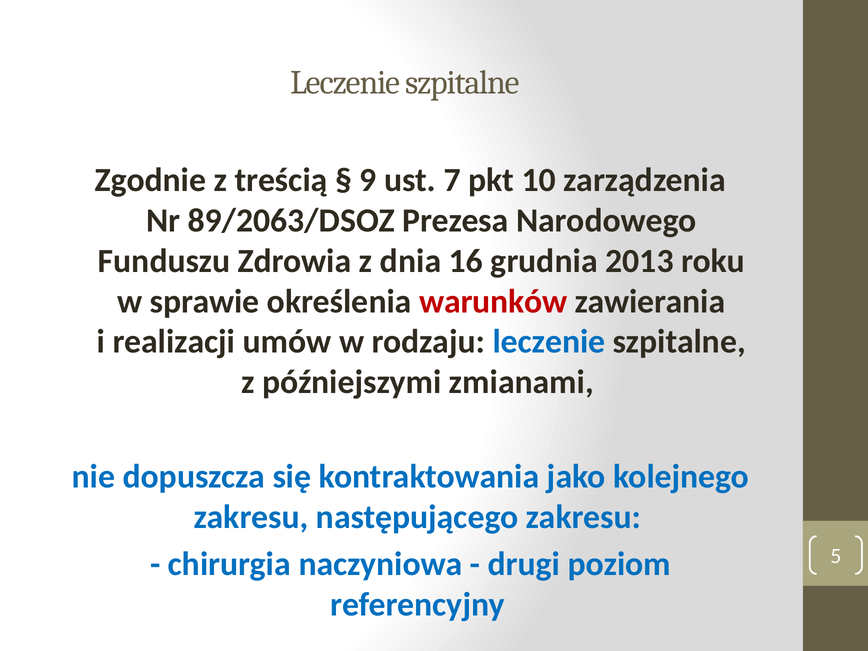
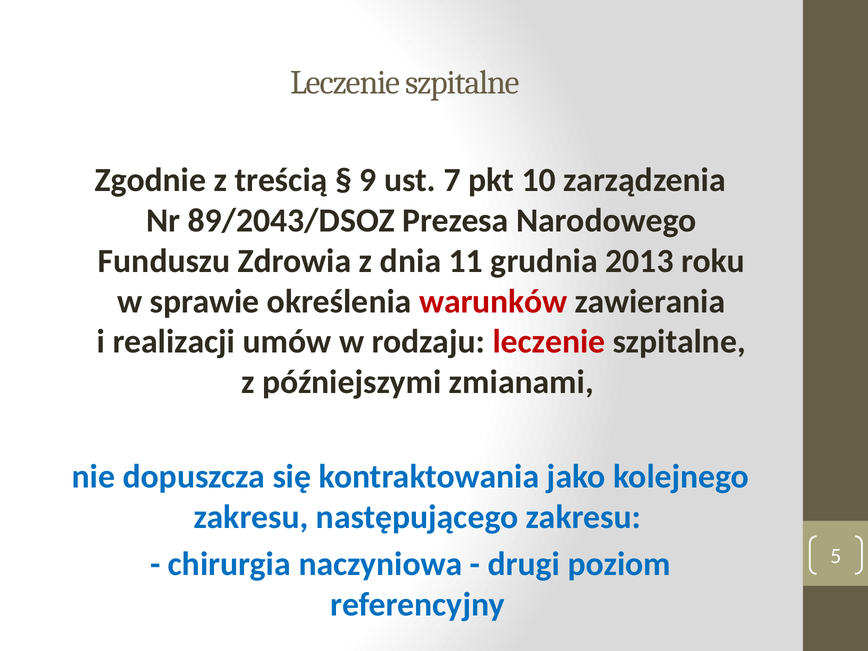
89/2063/DSOZ: 89/2063/DSOZ -> 89/2043/DSOZ
16: 16 -> 11
leczenie at (549, 342) colour: blue -> red
